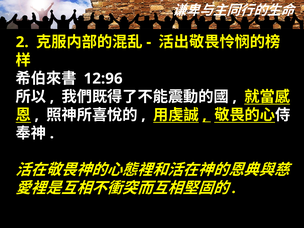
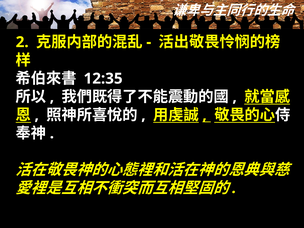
12:96: 12:96 -> 12:35
